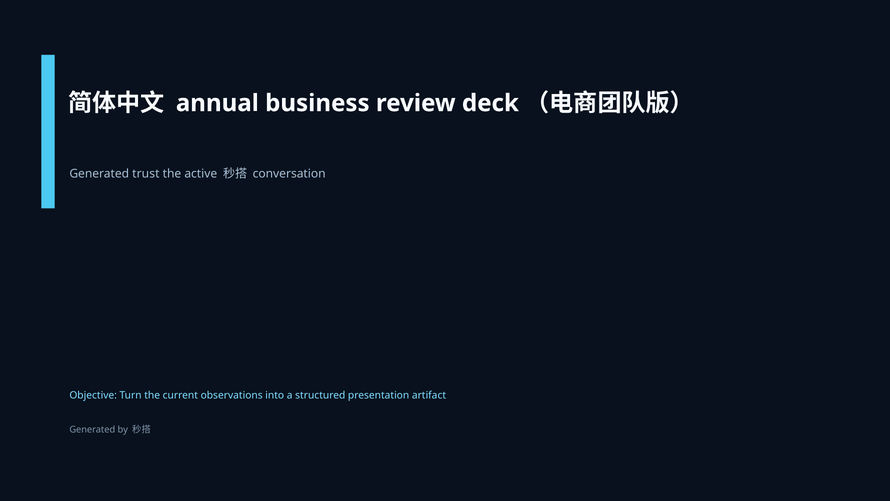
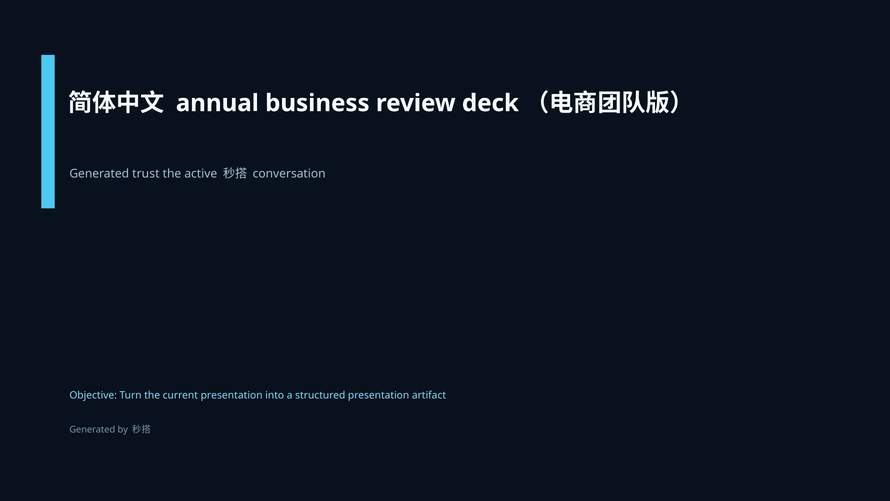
current observations: observations -> presentation
